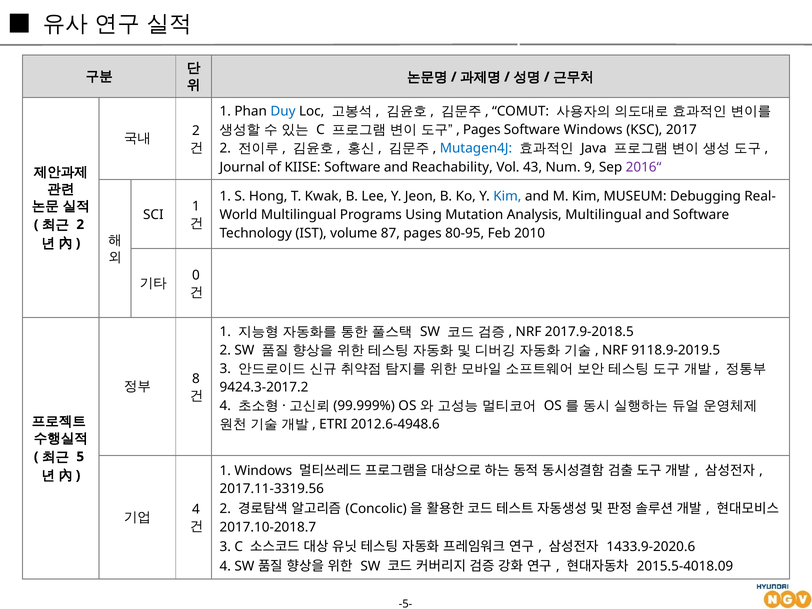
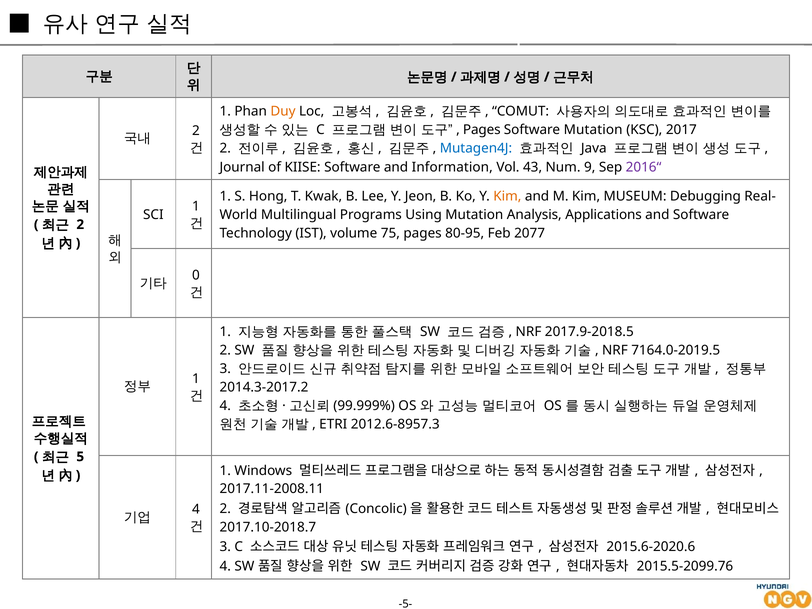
Duy colour: blue -> orange
Software Windows: Windows -> Mutation
Reachability: Reachability -> Information
Kim at (507, 196) colour: blue -> orange
Analysis Multilingual: Multilingual -> Applications
87: 87 -> 75
2010: 2010 -> 2077
9118.9-2019.5: 9118.9-2019.5 -> 7164.0-2019.5
8 at (196, 379): 8 -> 1
9424.3-2017.2: 9424.3-2017.2 -> 2014.3-2017.2
2012.6-4948.6: 2012.6-4948.6 -> 2012.6-8957.3
2017.11-3319.56: 2017.11-3319.56 -> 2017.11-2008.11
1433.9-2020.6: 1433.9-2020.6 -> 2015.6-2020.6
2015.5-4018.09: 2015.5-4018.09 -> 2015.5-2099.76
